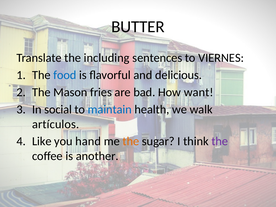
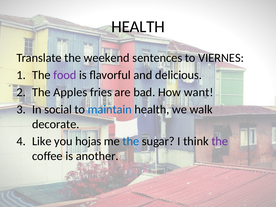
BUTTER at (138, 27): BUTTER -> HEALTH
including: including -> weekend
food colour: blue -> purple
Mason: Mason -> Apples
artículos: artículos -> decorate
hand: hand -> hojas
the at (131, 141) colour: orange -> blue
